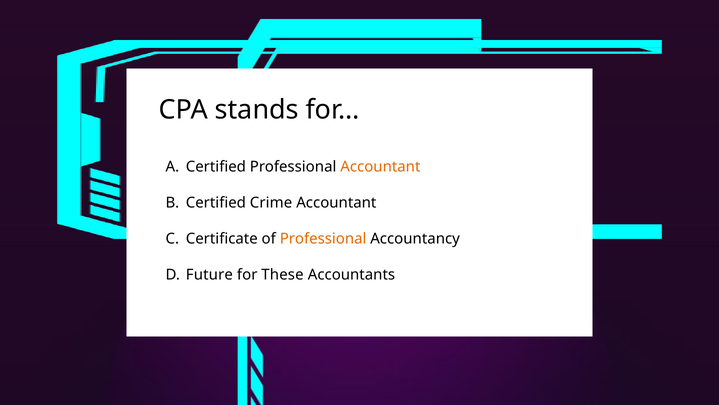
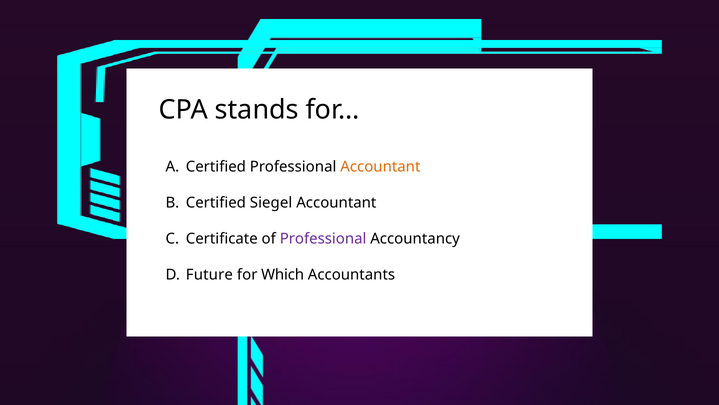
Crime: Crime -> Siegel
Professional at (323, 238) colour: orange -> purple
These: These -> Which
